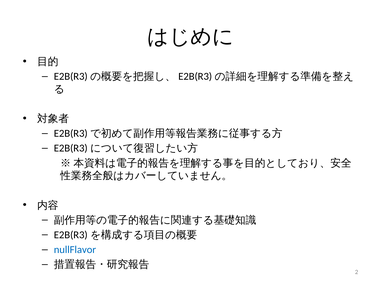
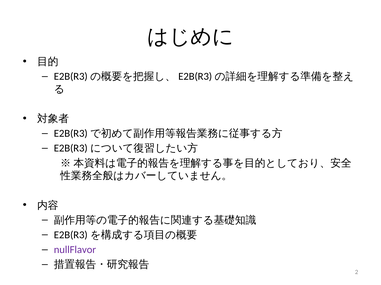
nullFlavor colour: blue -> purple
